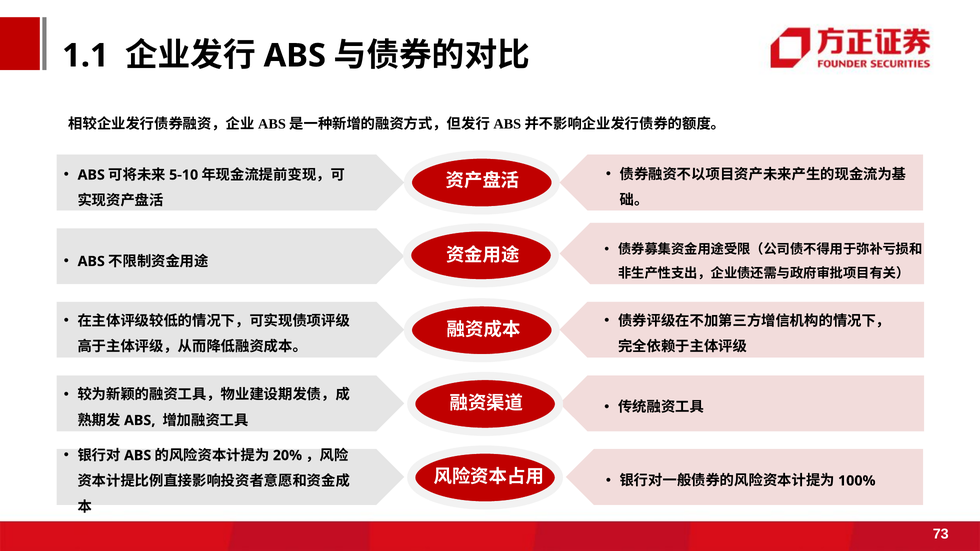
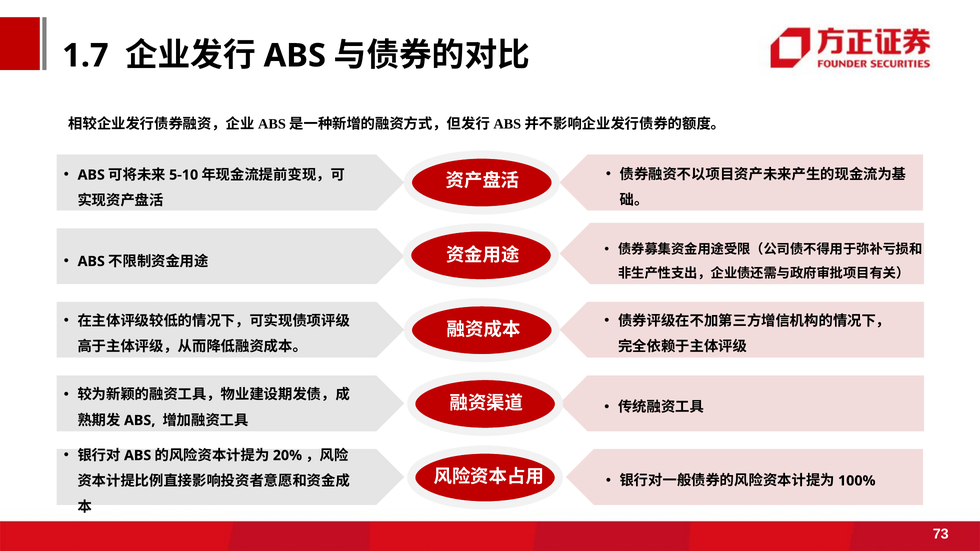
1.1: 1.1 -> 1.7
